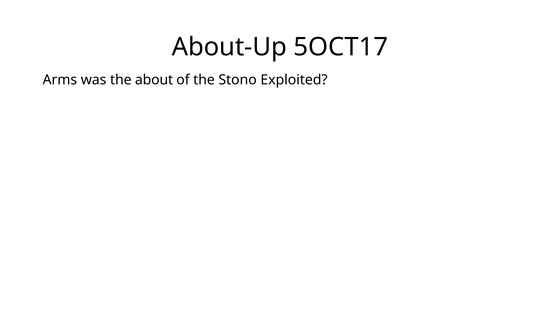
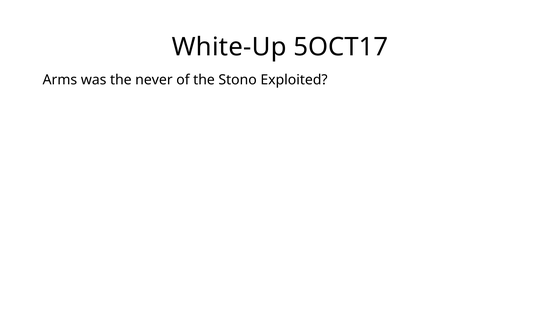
About-Up: About-Up -> White-Up
about: about -> never
